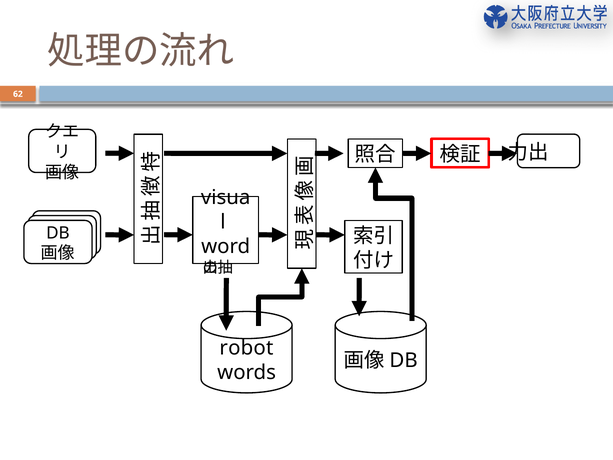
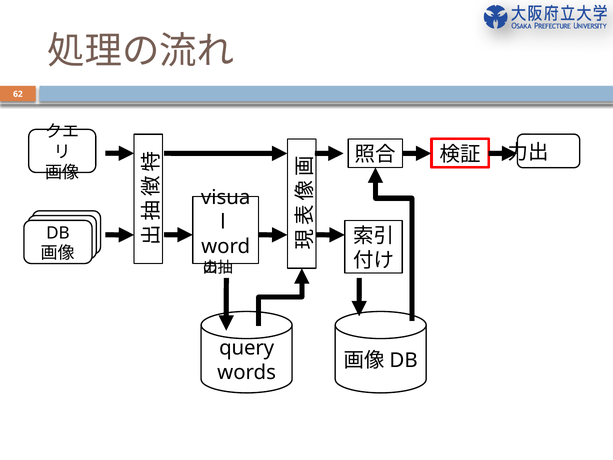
robot: robot -> query
